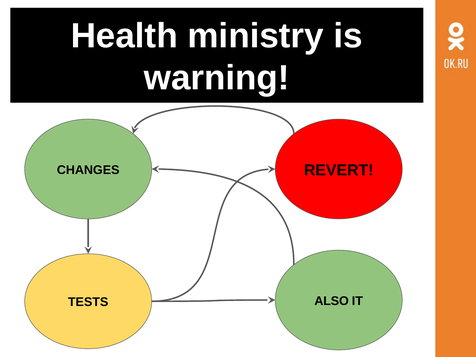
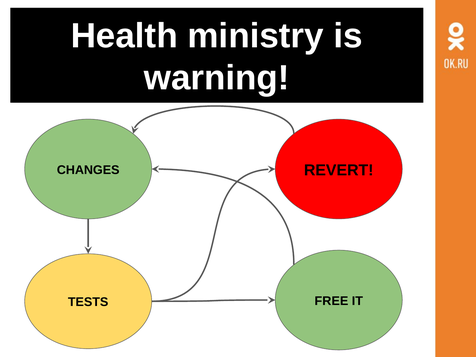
ALSO: ALSO -> FREE
